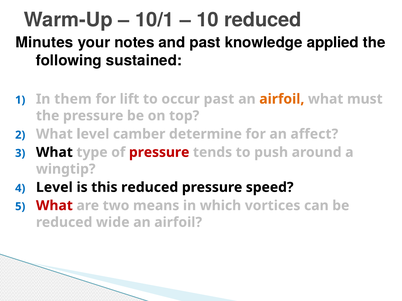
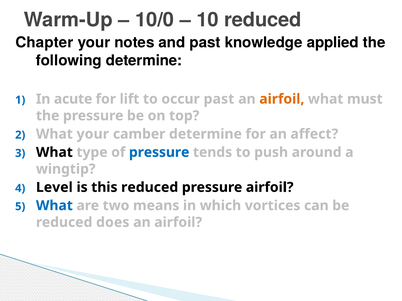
10/1: 10/1 -> 10/0
Minutes: Minutes -> Chapter
following sustained: sustained -> determine
them: them -> acute
What level: level -> your
pressure at (159, 153) colour: red -> blue
pressure speed: speed -> airfoil
What at (54, 206) colour: red -> blue
wide: wide -> does
